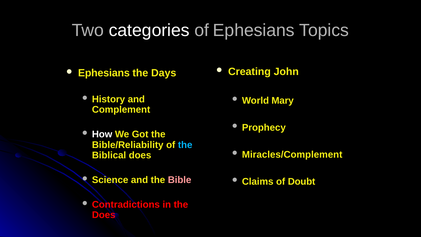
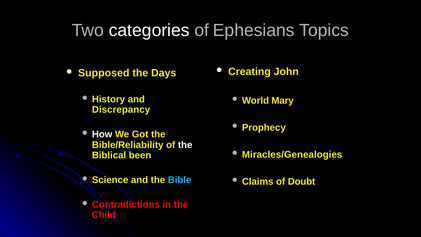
Ephesians at (104, 73): Ephesians -> Supposed
Complement: Complement -> Discrepancy
the at (185, 145) colour: light blue -> white
Miracles/Complement: Miracles/Complement -> Miracles/Genealogies
Biblical does: does -> been
Bible colour: pink -> light blue
Does at (104, 215): Does -> Child
